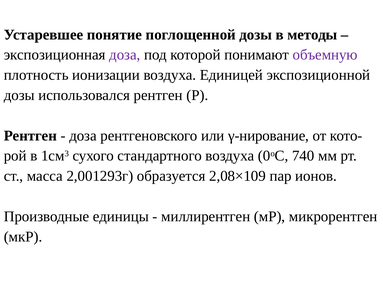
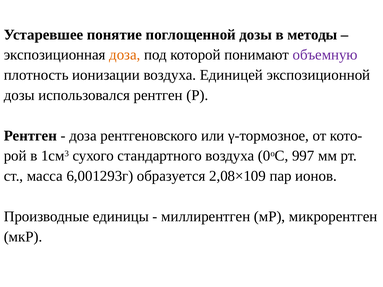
доза at (125, 55) colour: purple -> orange
γ-нирование: γ-нирование -> γ-тормозное
740: 740 -> 997
2,001293г: 2,001293г -> 6,001293г
